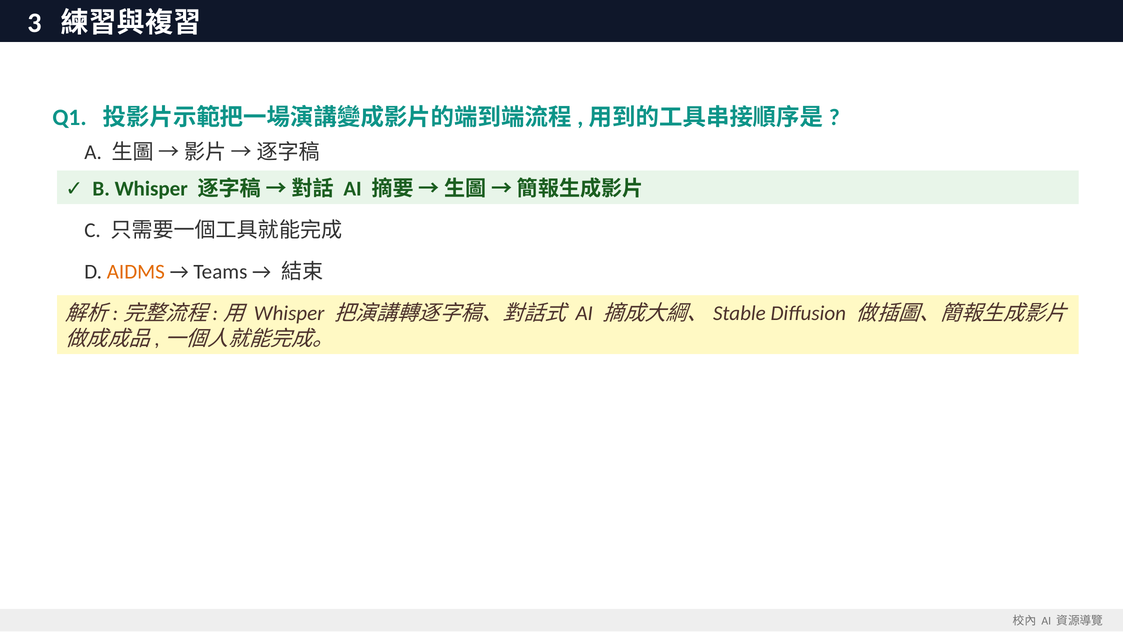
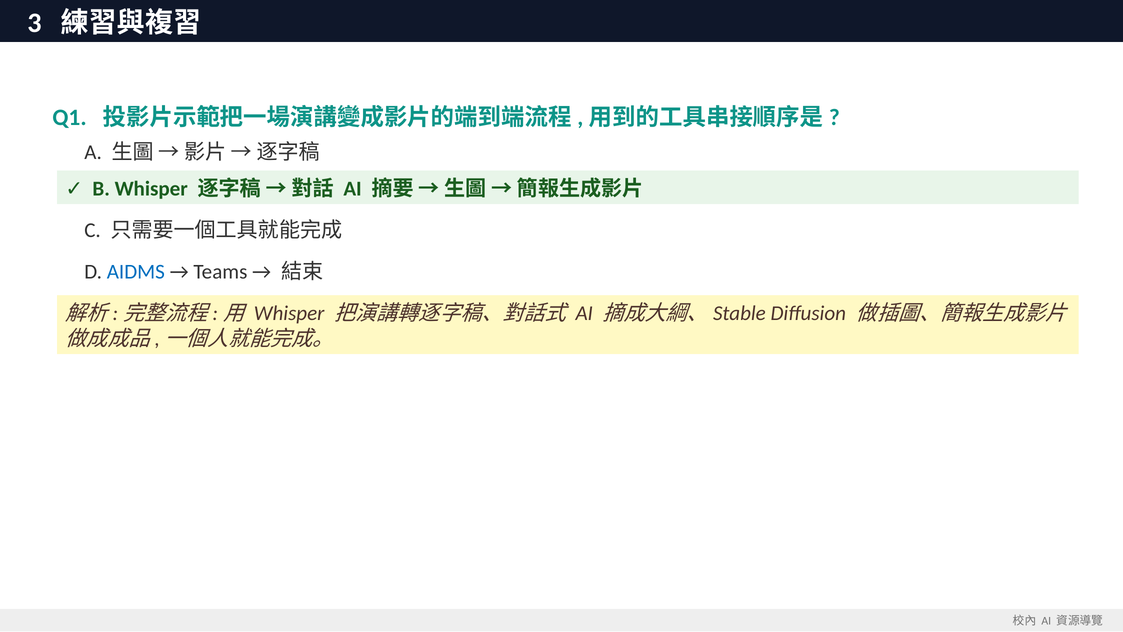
AIDMS colour: orange -> blue
